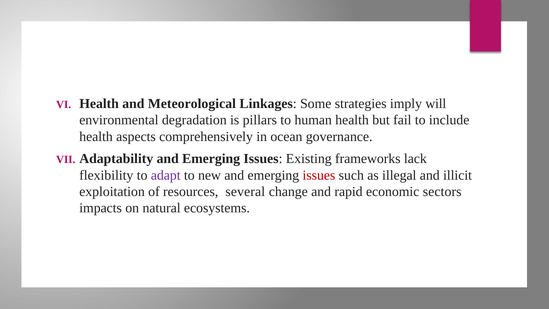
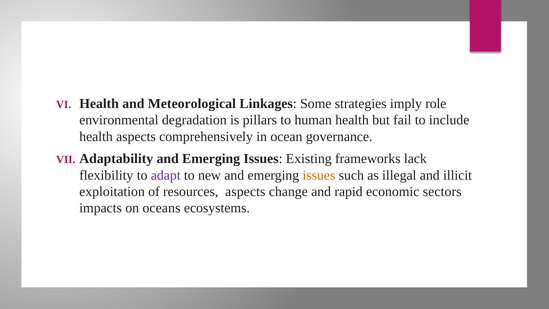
will: will -> role
issues at (319, 175) colour: red -> orange
resources several: several -> aspects
natural: natural -> oceans
